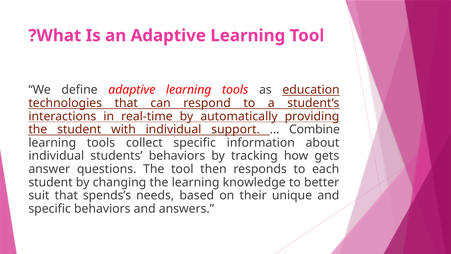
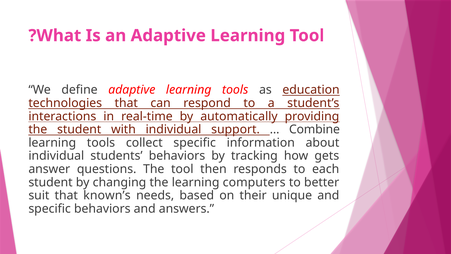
knowledge: knowledge -> computers
spends’s: spends’s -> known’s
